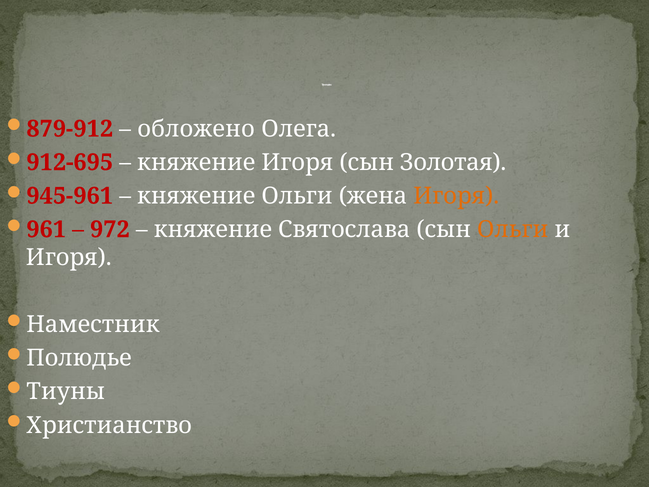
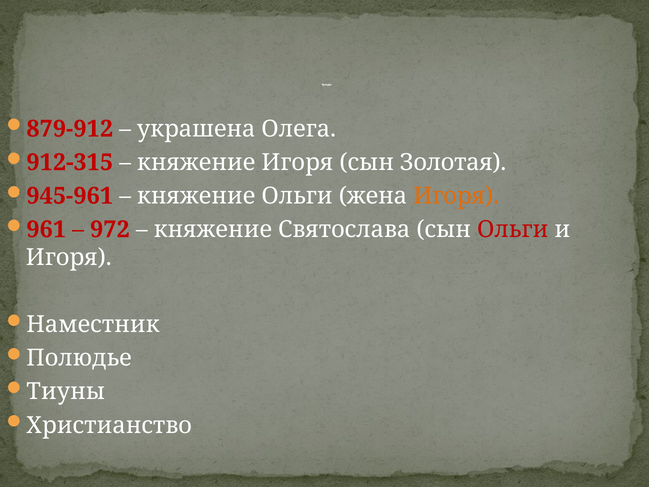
обложено: обложено -> украшена
912-695: 912-695 -> 912-315
Ольги at (513, 229) colour: orange -> red
